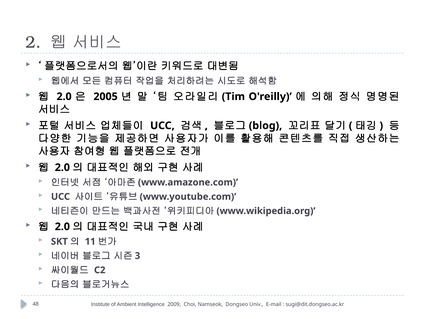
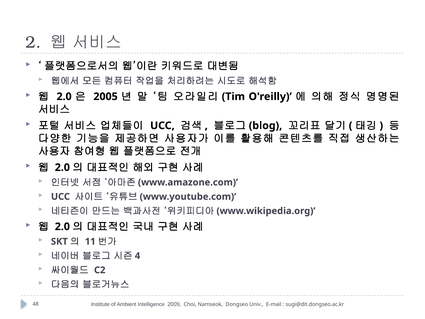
3: 3 -> 4
